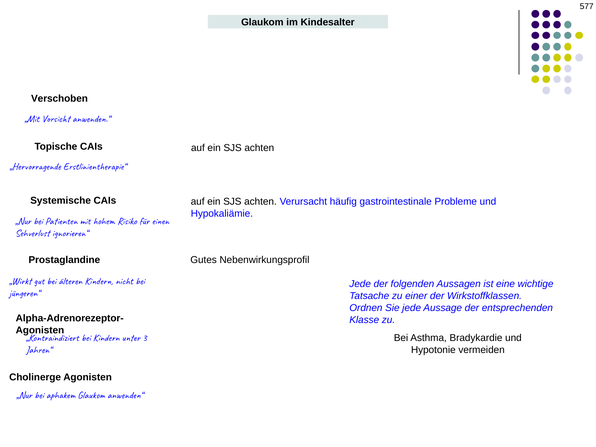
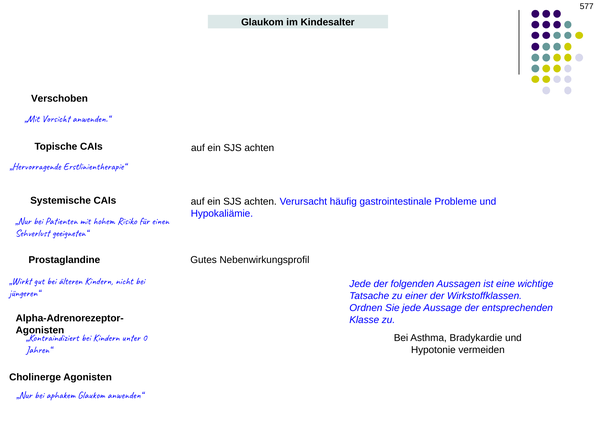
ignorieren“: ignorieren“ -> geeigneten“
3: 3 -> 0
